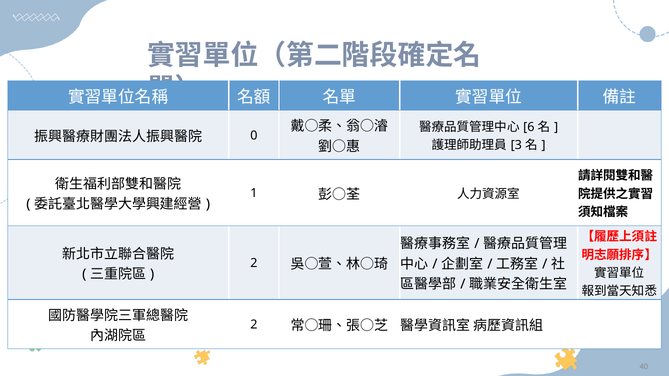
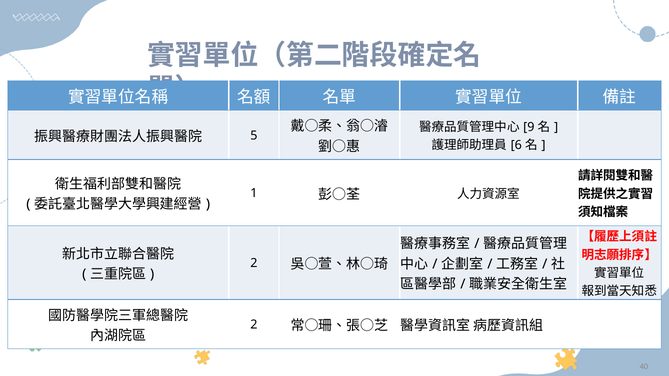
6: 6 -> 9
0: 0 -> 5
3: 3 -> 6
